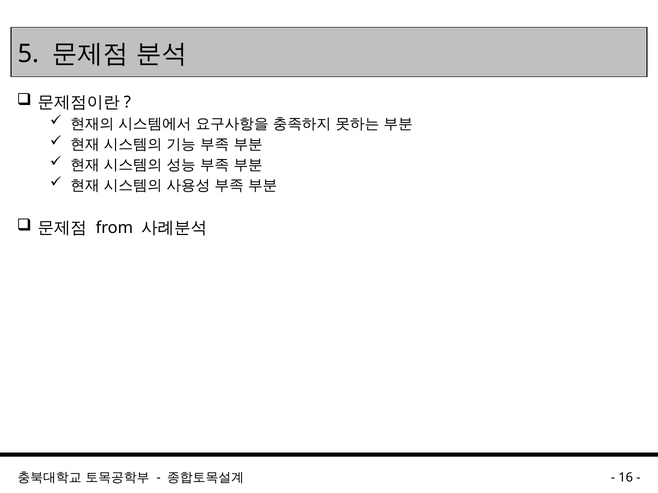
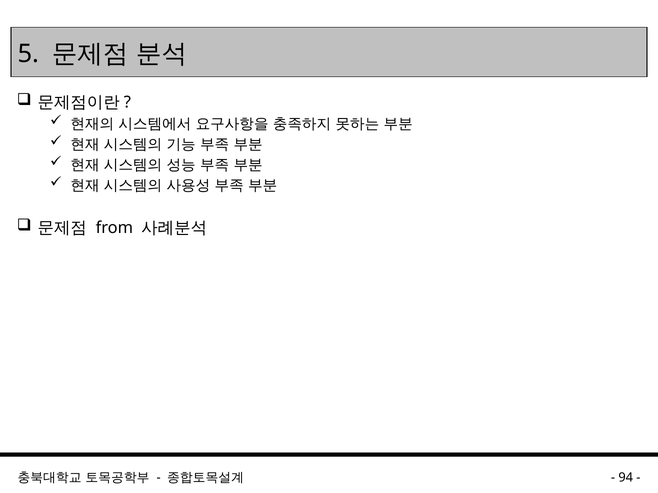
16: 16 -> 94
